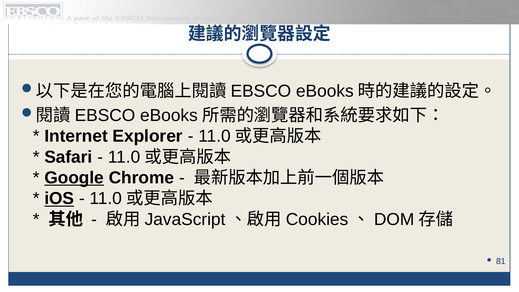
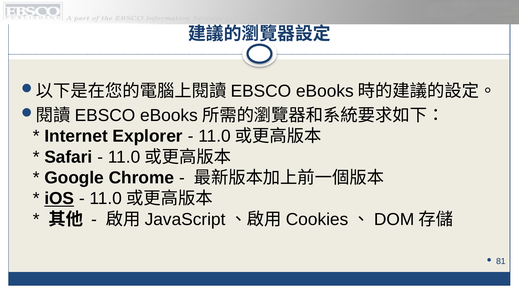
Google underline: present -> none
